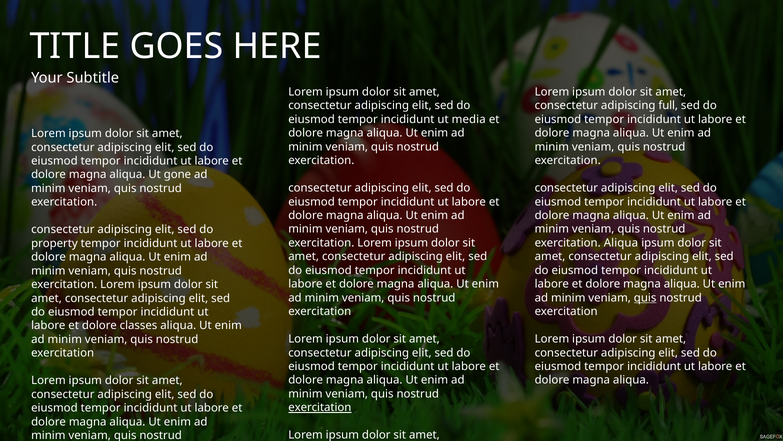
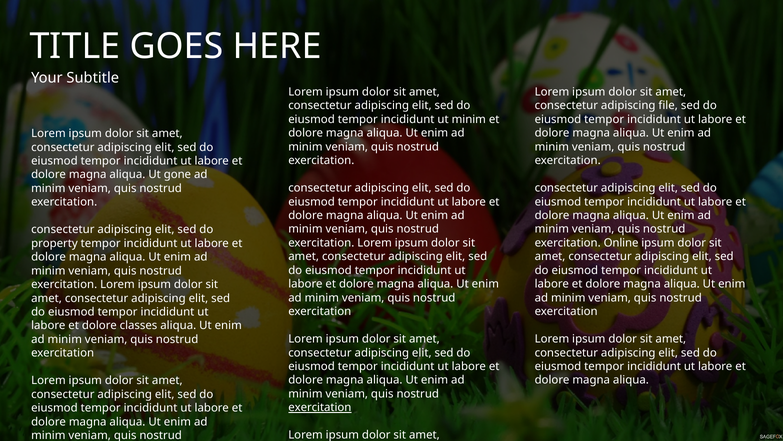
full: full -> file
ut media: media -> minim
exercitation Aliqua: Aliqua -> Online
quis at (645, 297) underline: present -> none
